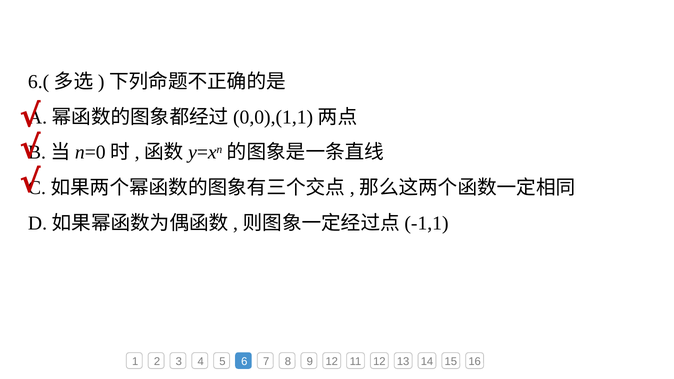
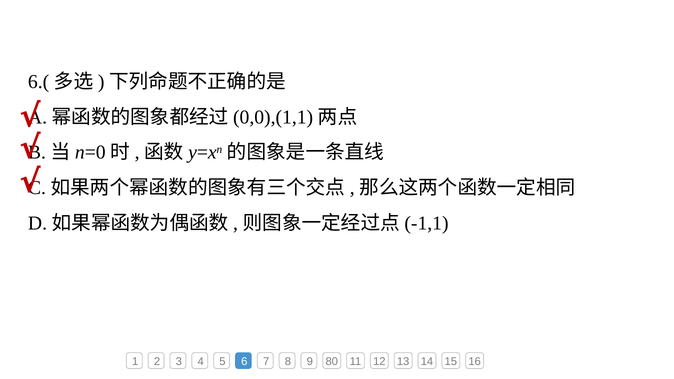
9 12: 12 -> 80
